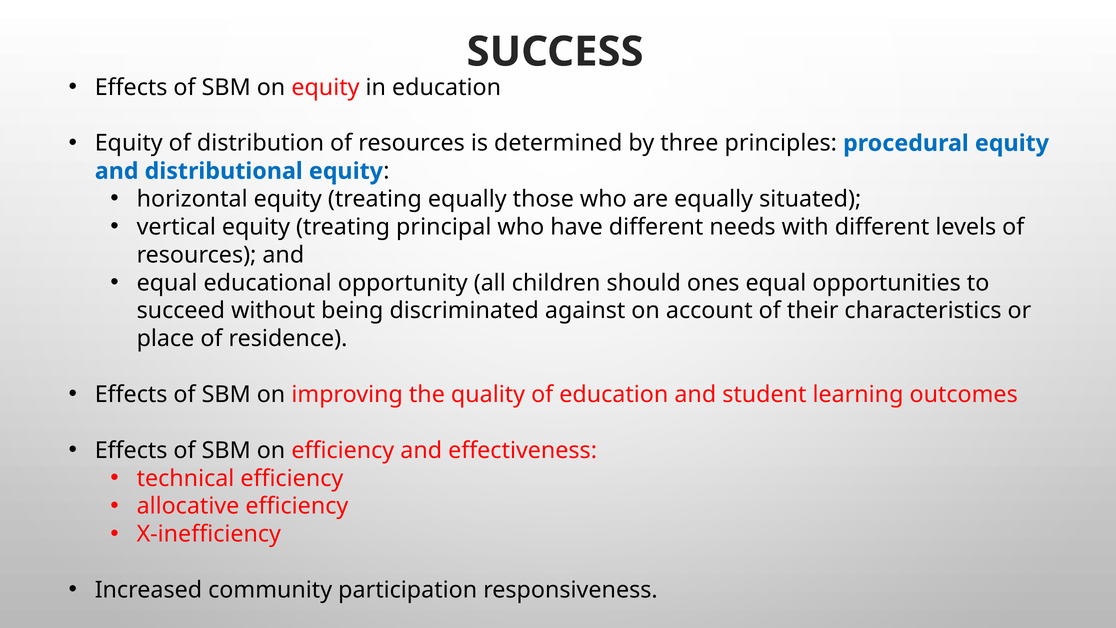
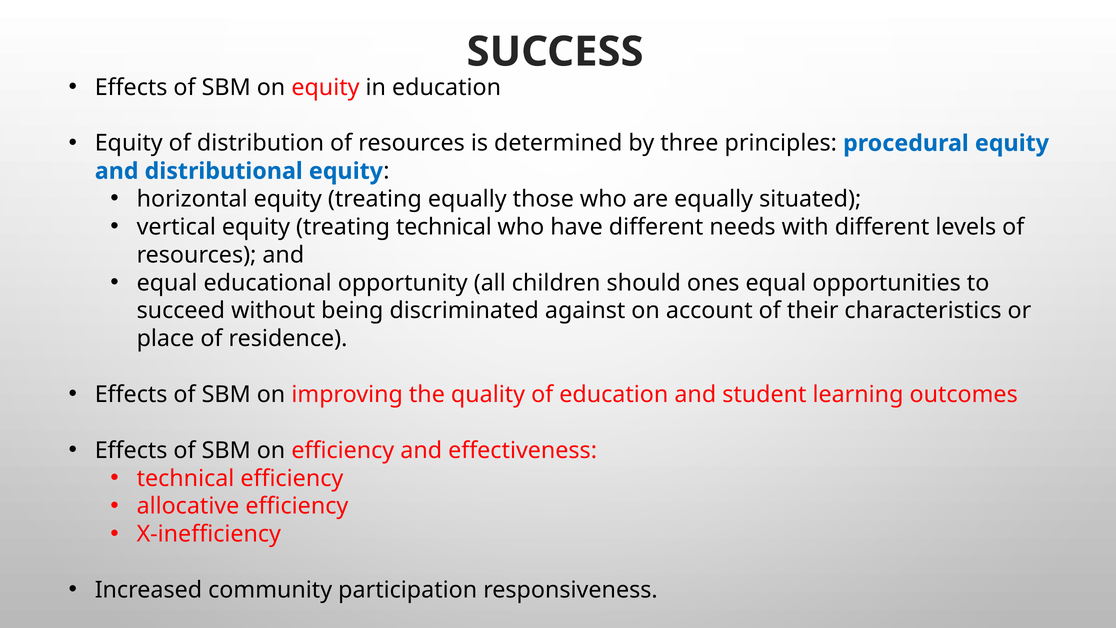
treating principal: principal -> technical
